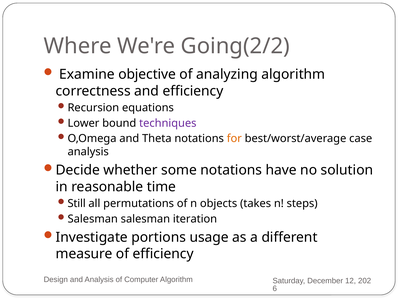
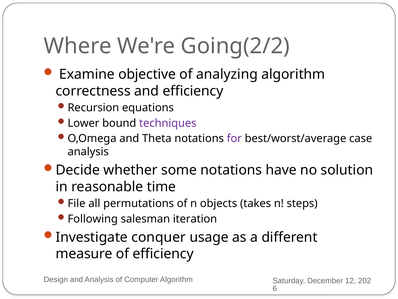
for colour: orange -> purple
Still: Still -> File
Salesman at (93, 219): Salesman -> Following
portions: portions -> conquer
